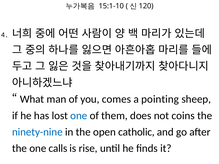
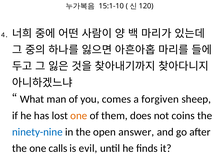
pointing: pointing -> forgiven
one at (79, 116) colour: blue -> orange
catholic: catholic -> answer
rise: rise -> evil
